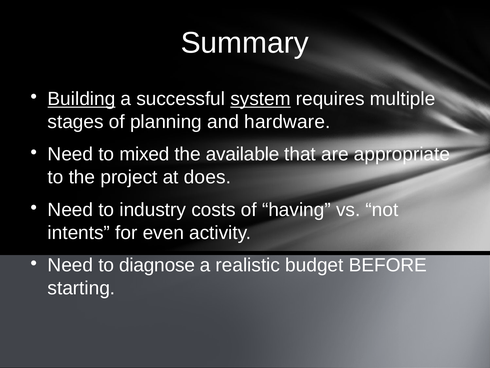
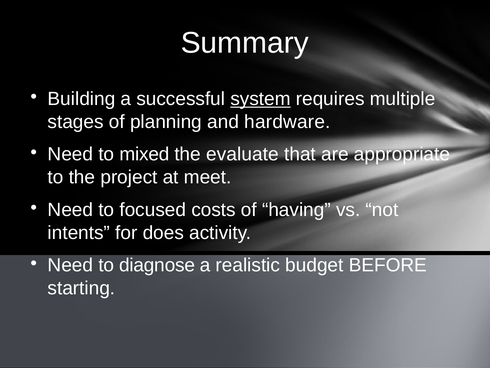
Building underline: present -> none
available: available -> evaluate
does: does -> meet
industry: industry -> focused
even: even -> does
